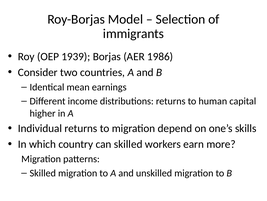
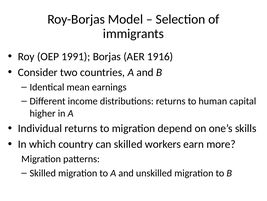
1939: 1939 -> 1991
1986: 1986 -> 1916
